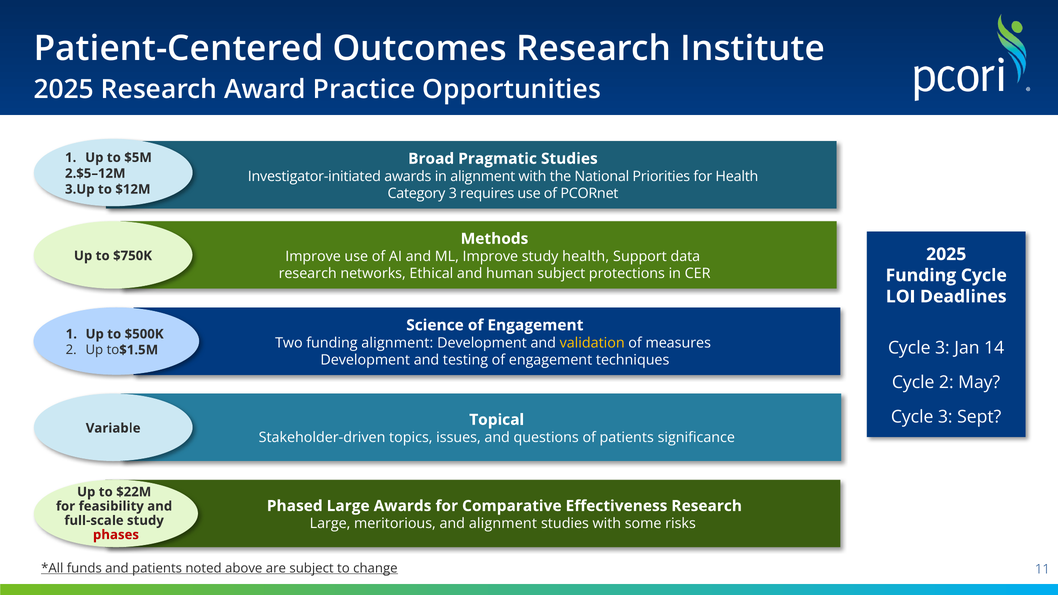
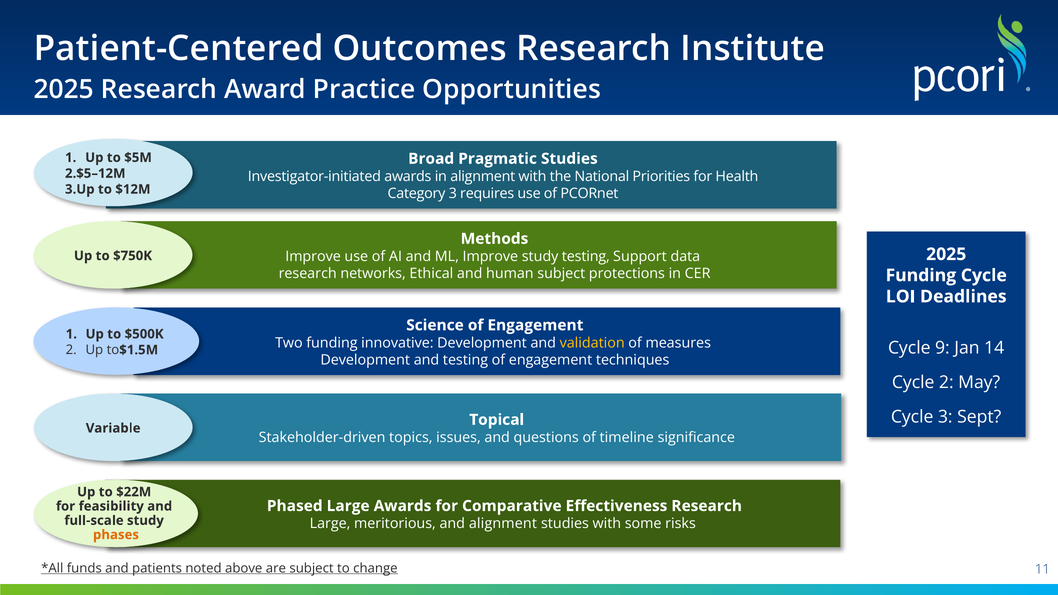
study health: health -> testing
funding alignment: alignment -> innovative
3 at (942, 348): 3 -> 9
of patients: patients -> timeline
phases colour: red -> orange
